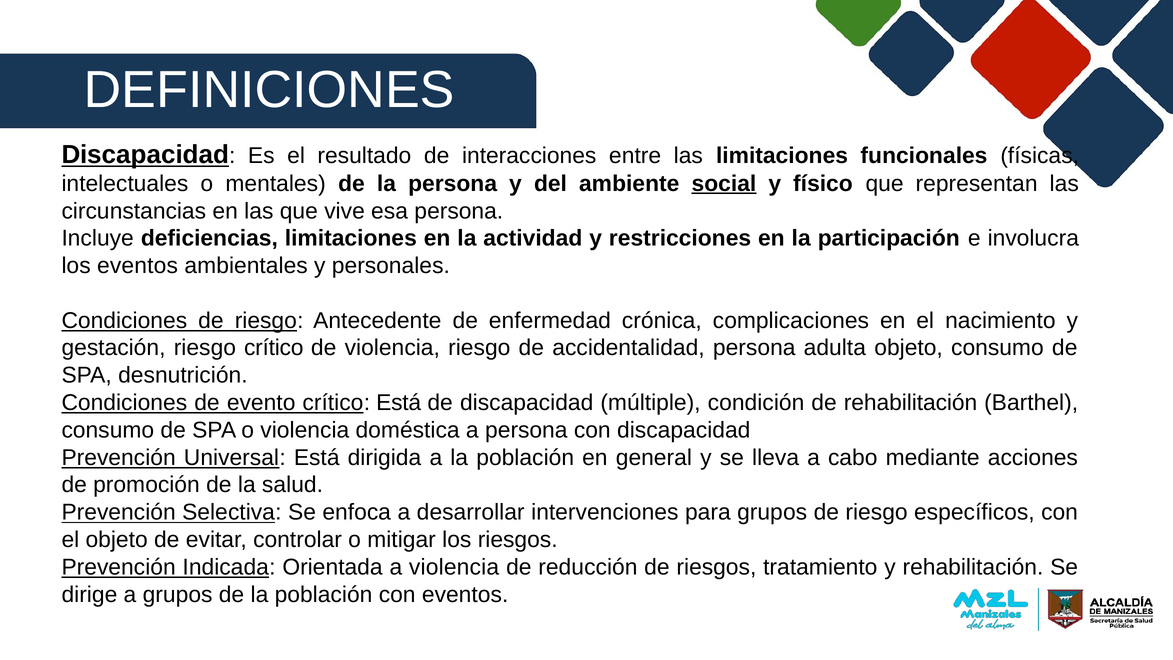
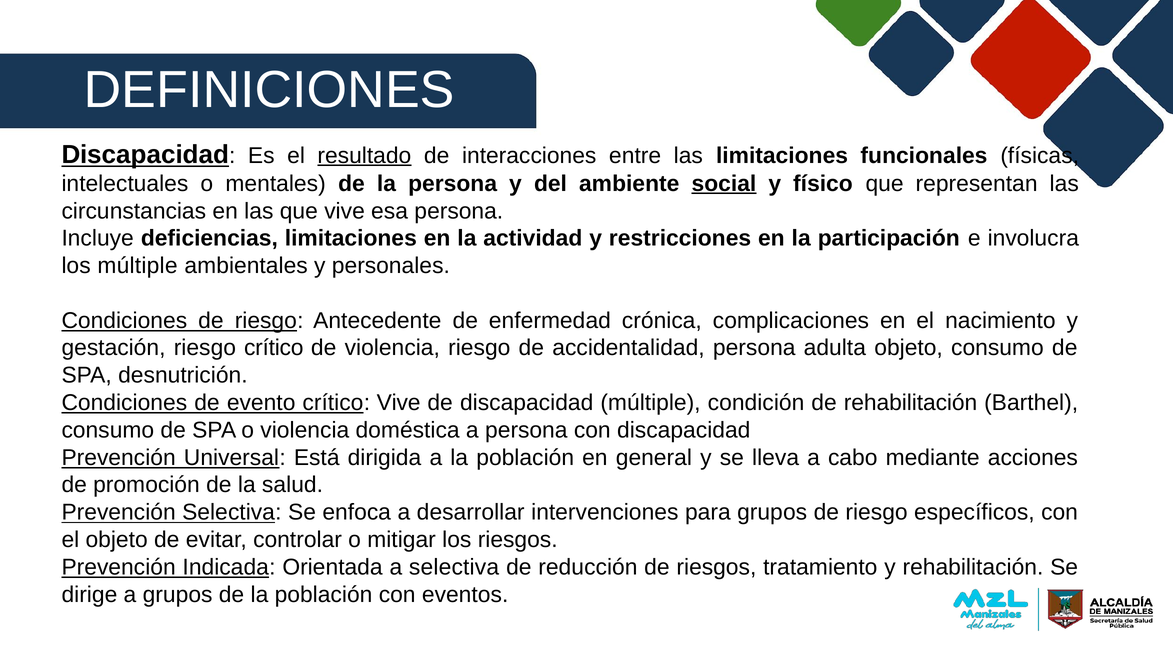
resultado underline: none -> present
los eventos: eventos -> múltiple
crítico Está: Está -> Vive
a violencia: violencia -> selectiva
